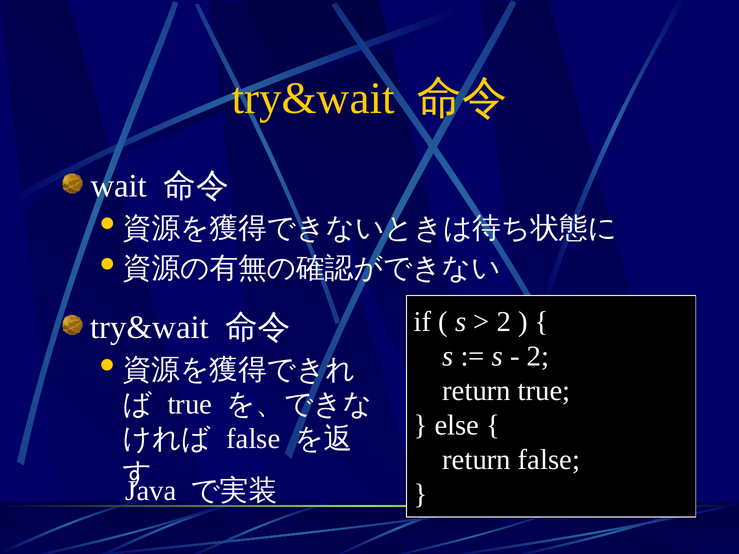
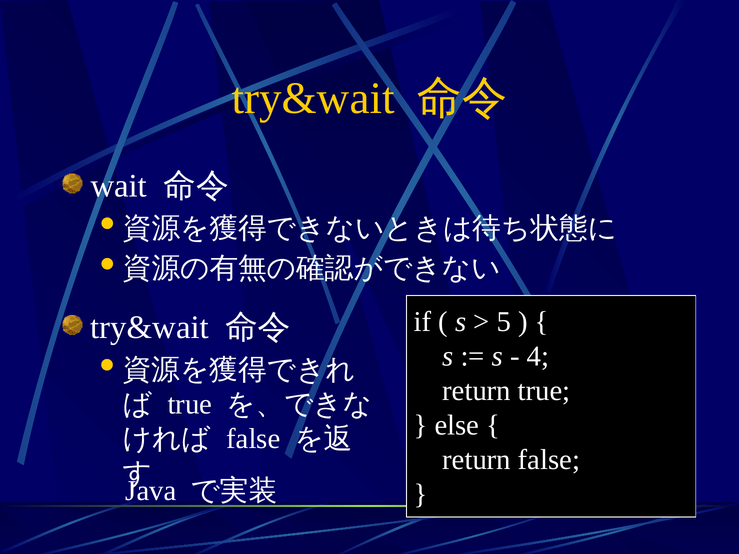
2 at (504, 322): 2 -> 5
2 at (538, 357): 2 -> 4
